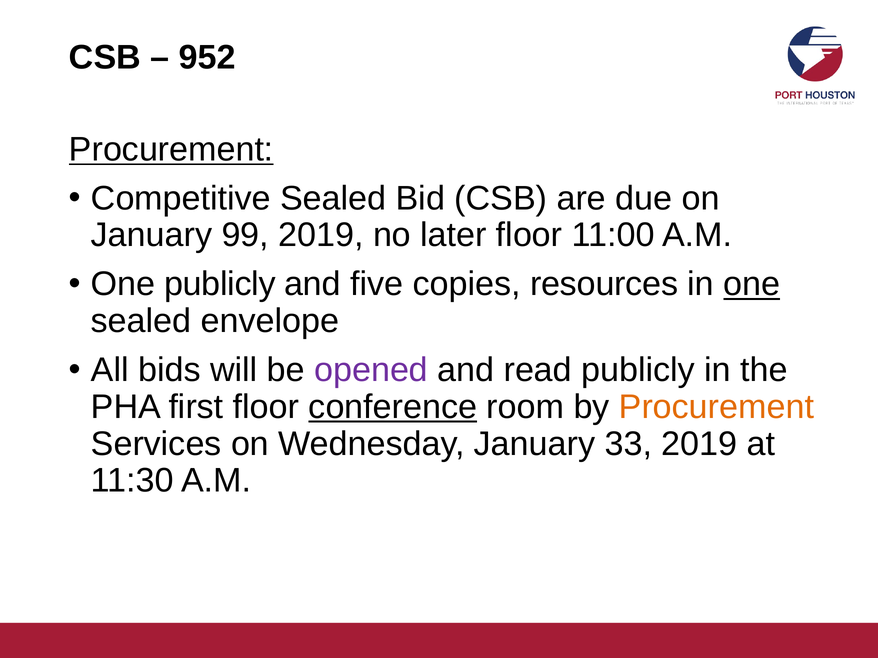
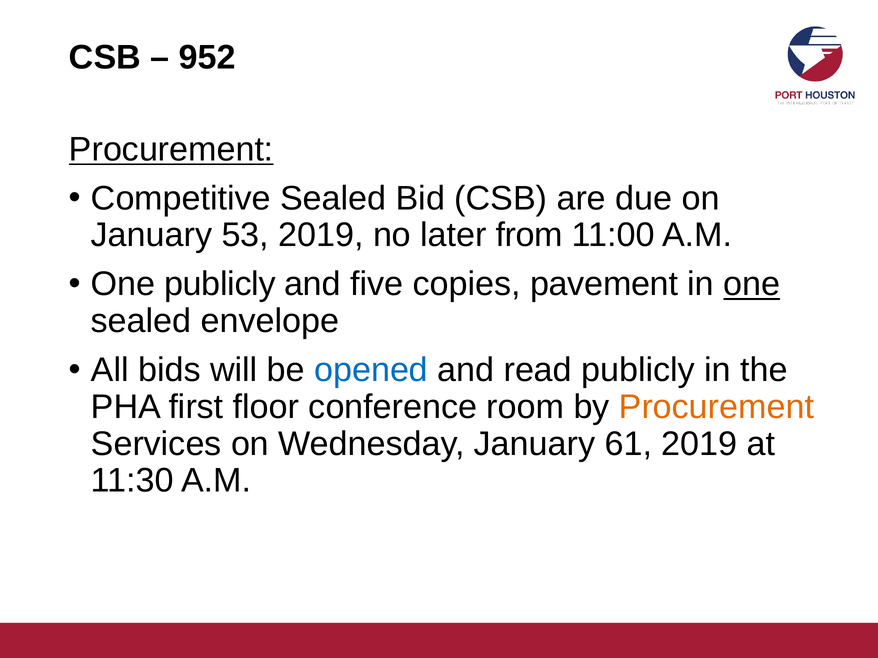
99: 99 -> 53
later floor: floor -> from
resources: resources -> pavement
opened colour: purple -> blue
conference underline: present -> none
33: 33 -> 61
